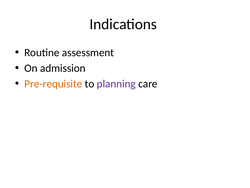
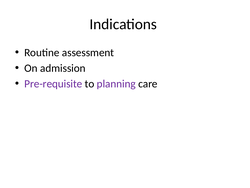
Pre-requisite colour: orange -> purple
